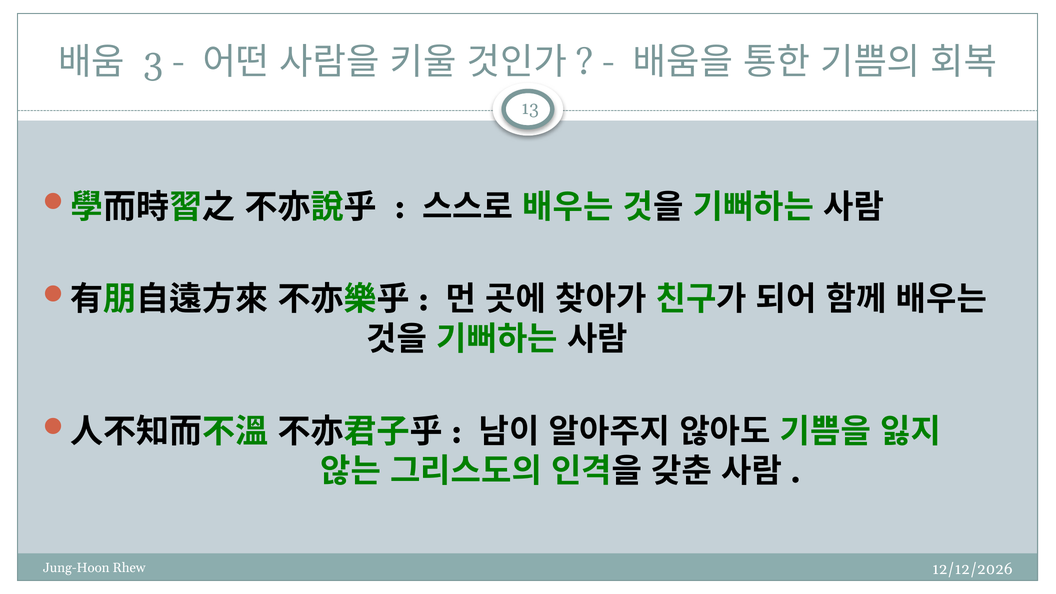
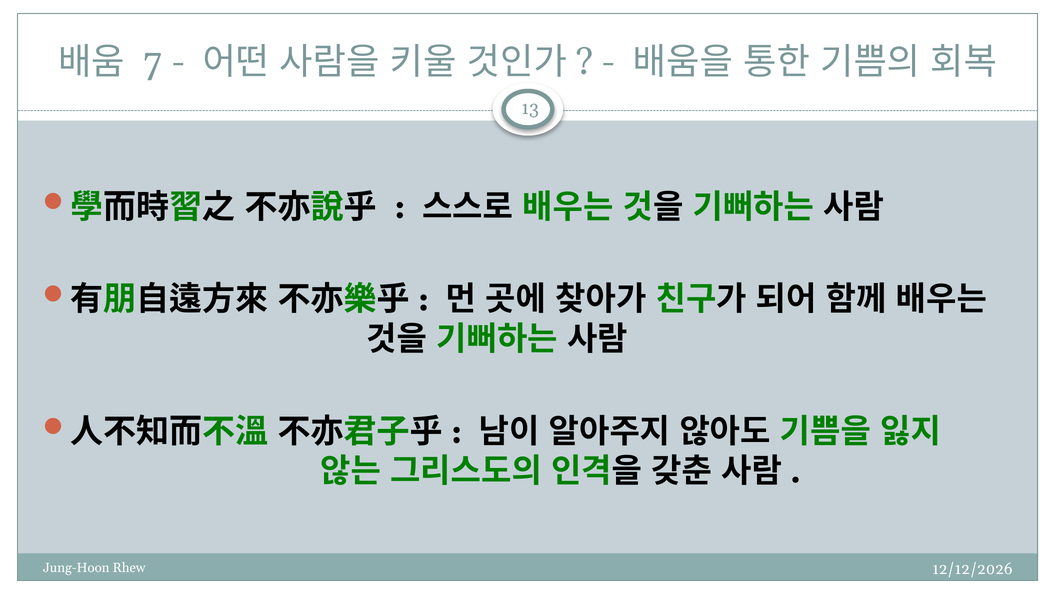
3: 3 -> 7
